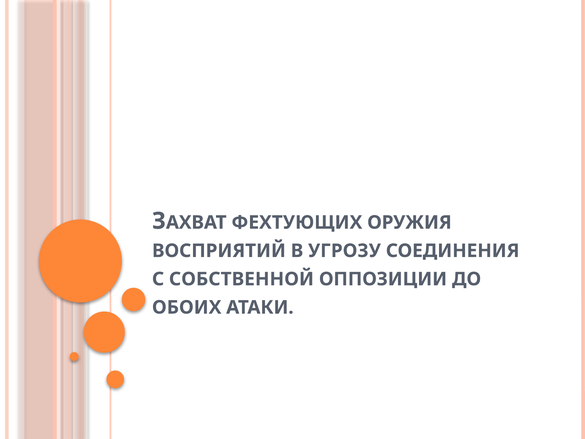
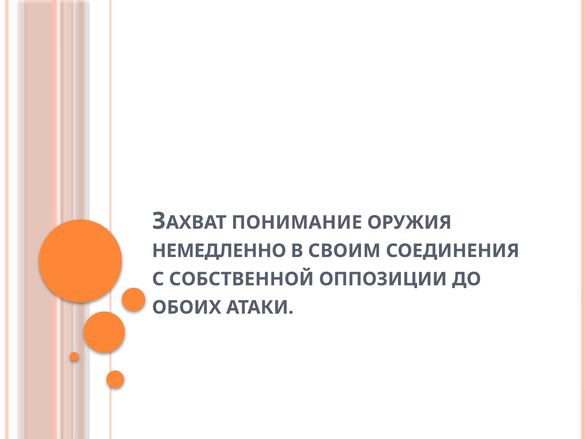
ФЕХТУЮЩИХ: ФЕХТУЮЩИХ -> ПОНИМАНИЕ
ВОСПРИЯТИЙ: ВОСПРИЯТИЙ -> НЕМЕДЛЕННО
УГРОЗУ: УГРОЗУ -> СВОИМ
